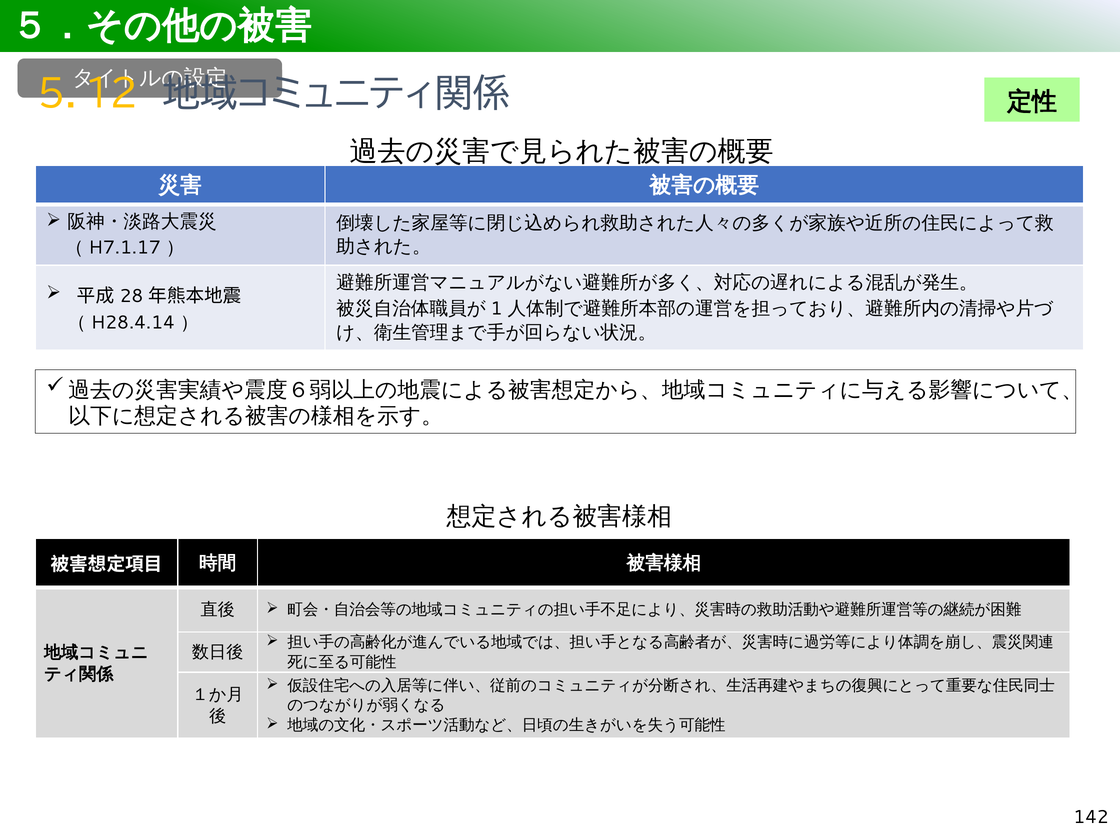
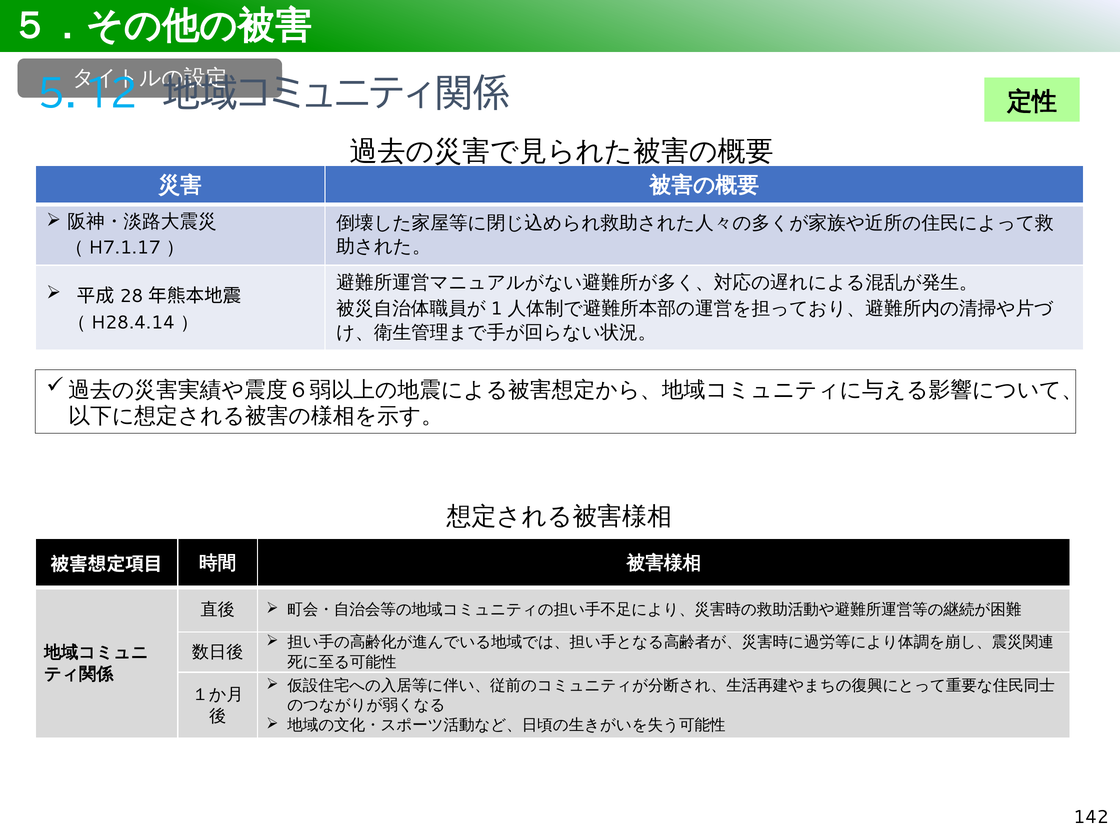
５．１２ colour: yellow -> light blue
